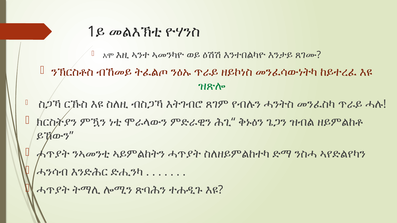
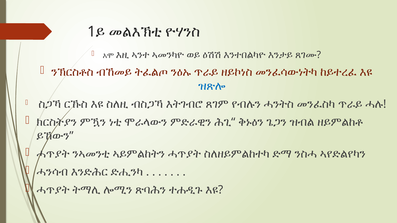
ዝጽሎ colour: green -> blue
